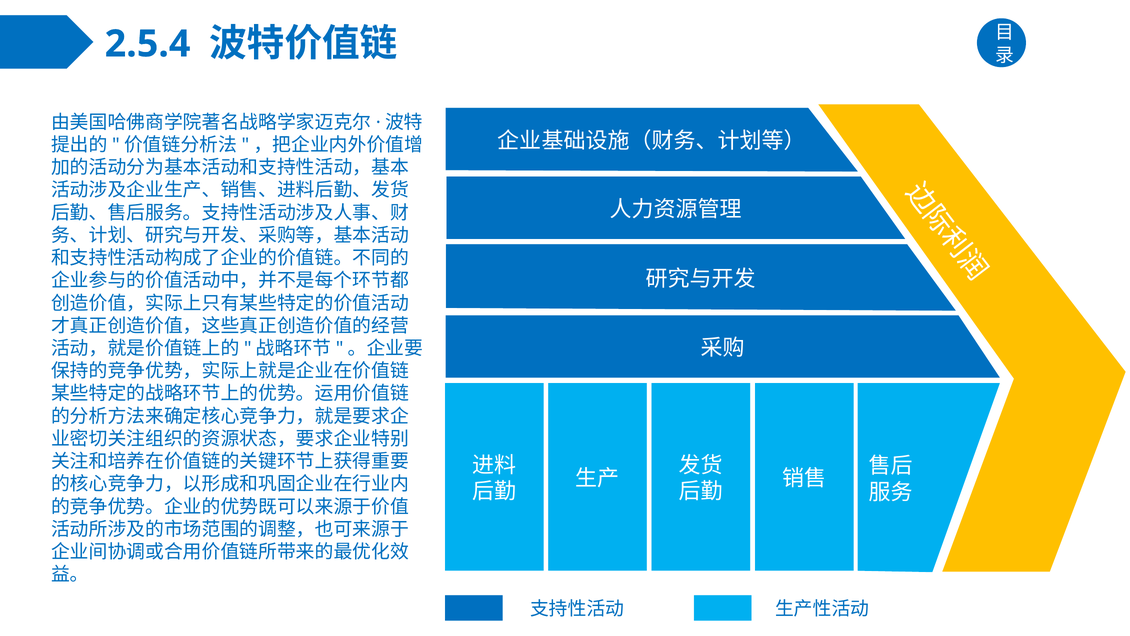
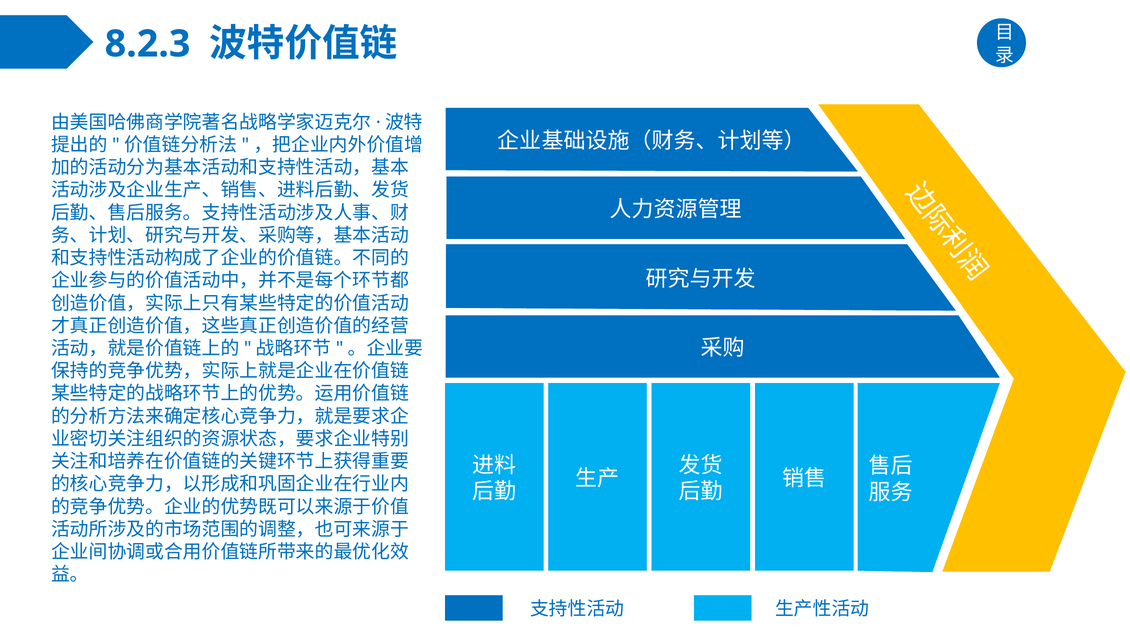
2.5.4: 2.5.4 -> 8.2.3
